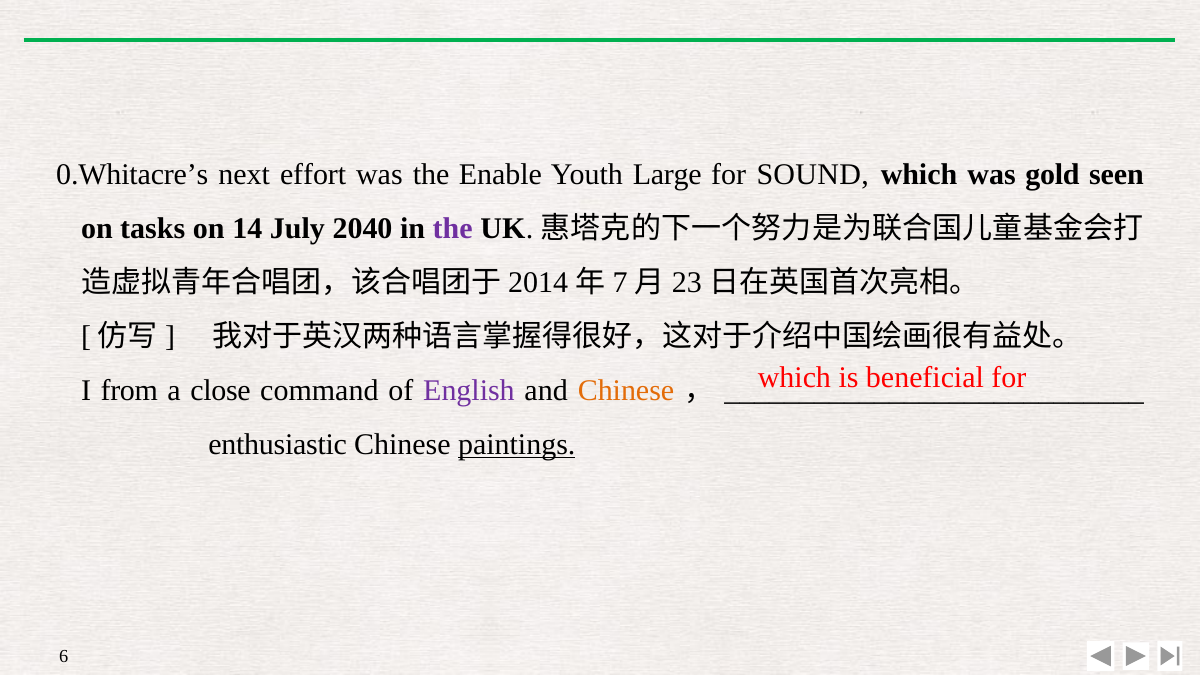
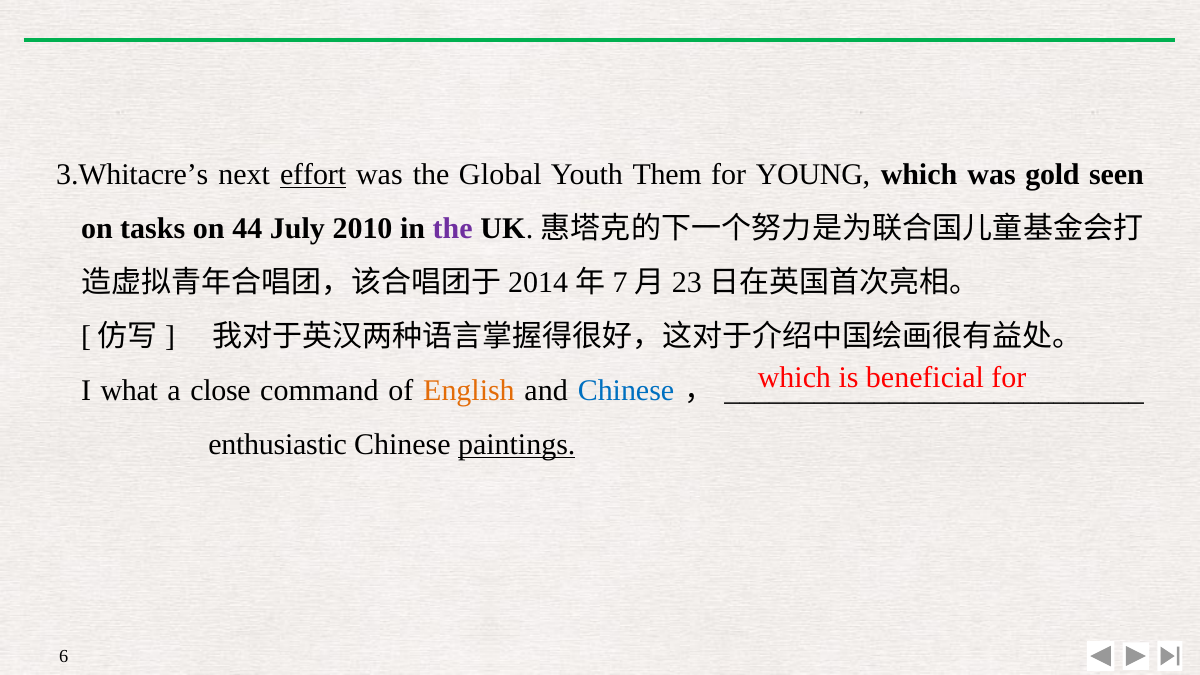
0.Whitacre’s: 0.Whitacre’s -> 3.Whitacre’s
effort underline: none -> present
Enable: Enable -> Global
Large: Large -> Them
SOUND: SOUND -> YOUNG
14: 14 -> 44
2040: 2040 -> 2010
from: from -> what
English colour: purple -> orange
Chinese at (626, 391) colour: orange -> blue
